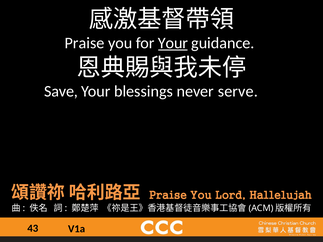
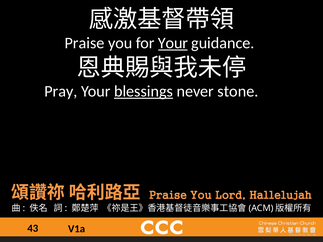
Save: Save -> Pray
blessings underline: none -> present
serve: serve -> stone
